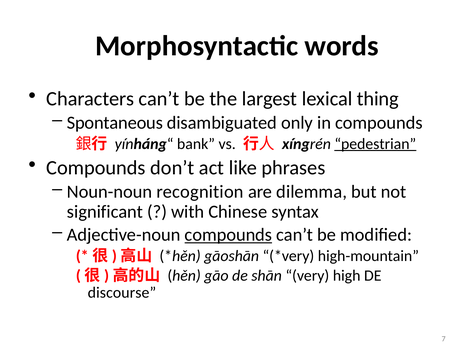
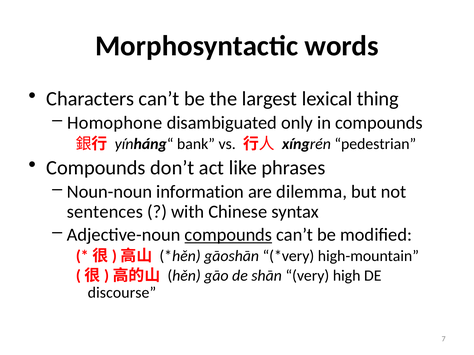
Spontaneous: Spontaneous -> Homophone
pedestrian underline: present -> none
recognition: recognition -> information
significant: significant -> sentences
